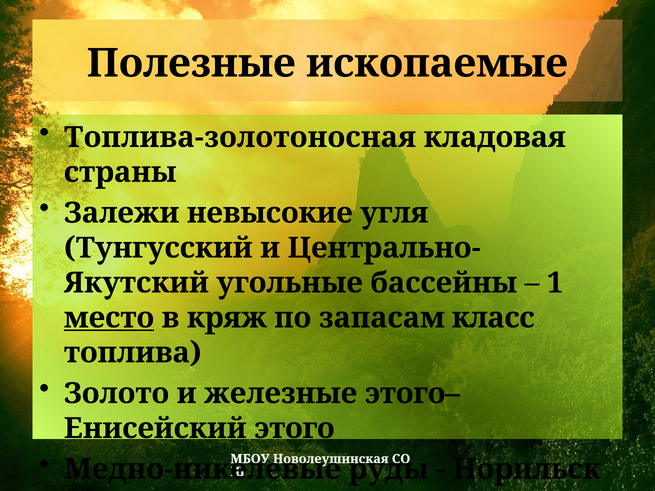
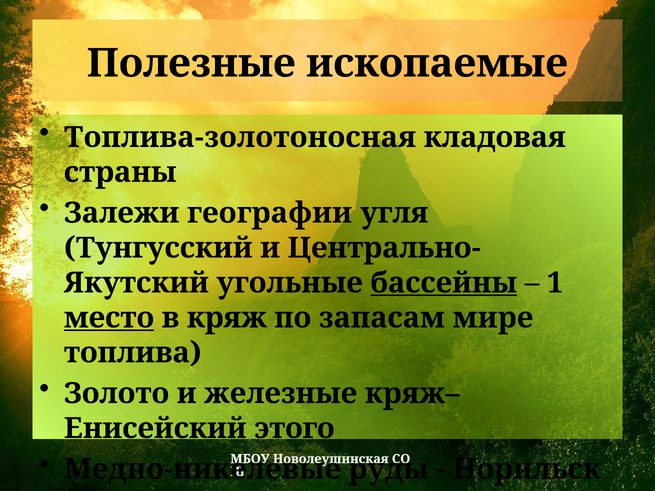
невысокие: невысокие -> географии
бассейны underline: none -> present
класс: класс -> мире
этого–: этого– -> кряж–
